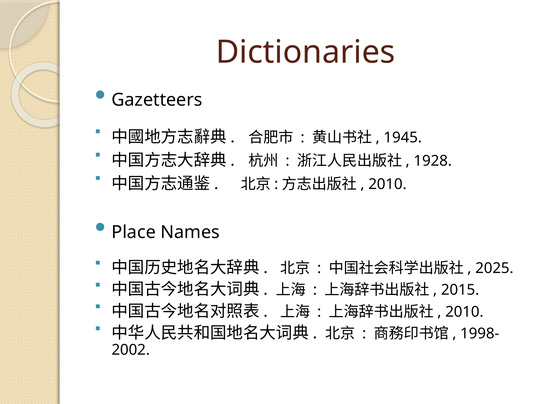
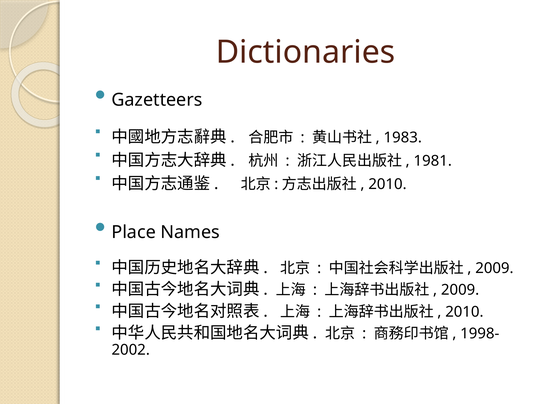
1945: 1945 -> 1983
1928: 1928 -> 1981
2025 at (494, 268): 2025 -> 2009
2015 at (460, 290): 2015 -> 2009
